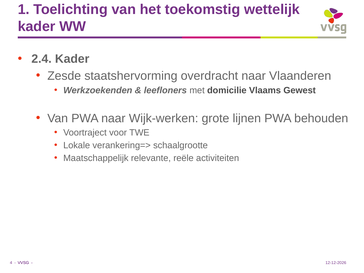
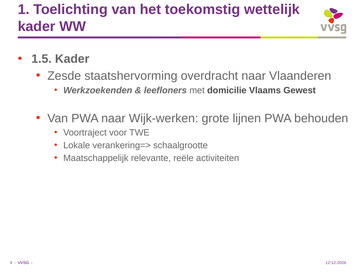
2.4: 2.4 -> 1.5
